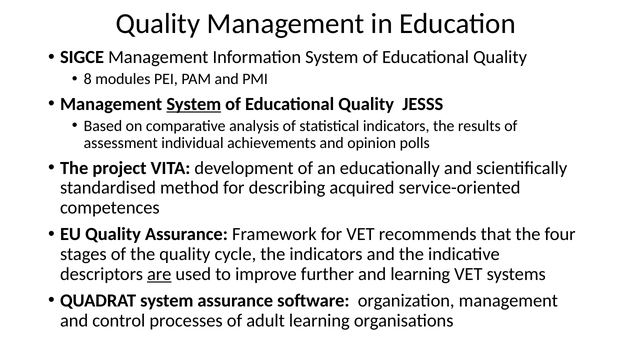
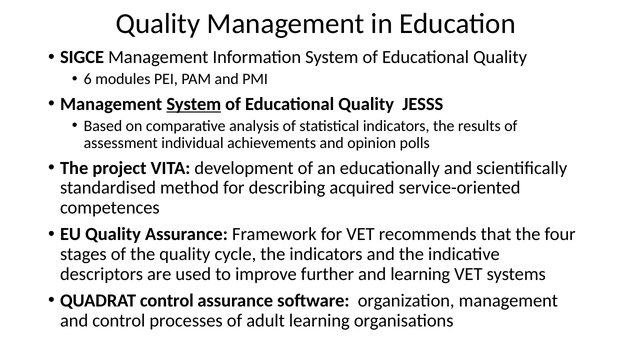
8: 8 -> 6
are underline: present -> none
QUADRAT system: system -> control
